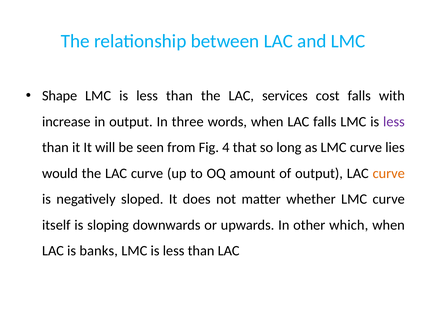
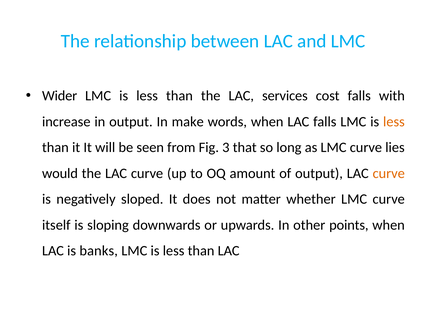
Shape: Shape -> Wider
three: three -> make
less at (394, 122) colour: purple -> orange
4: 4 -> 3
which: which -> points
